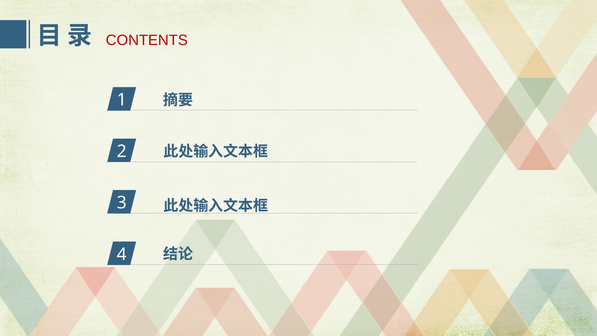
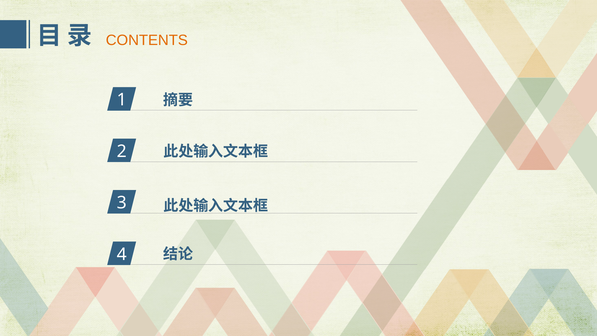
CONTENTS colour: red -> orange
